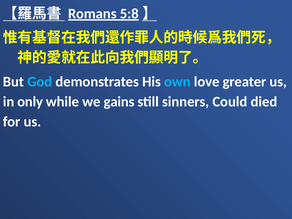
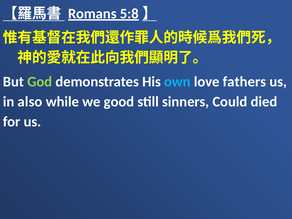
God colour: light blue -> light green
greater: greater -> fathers
only: only -> also
gains: gains -> good
